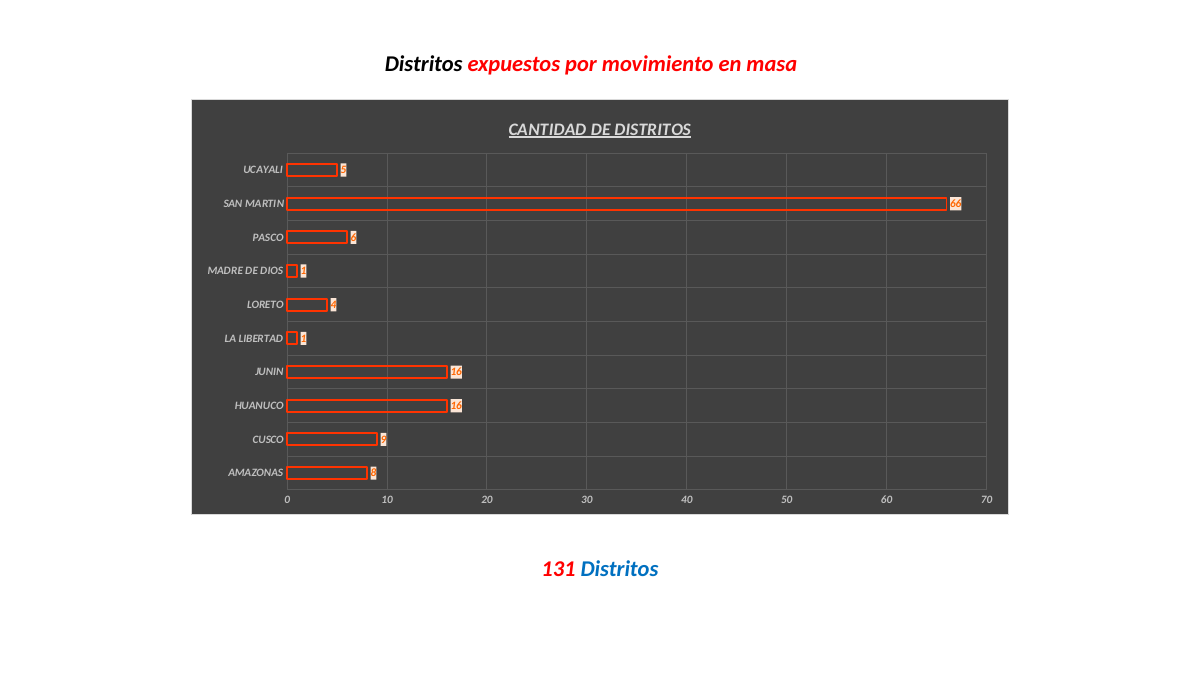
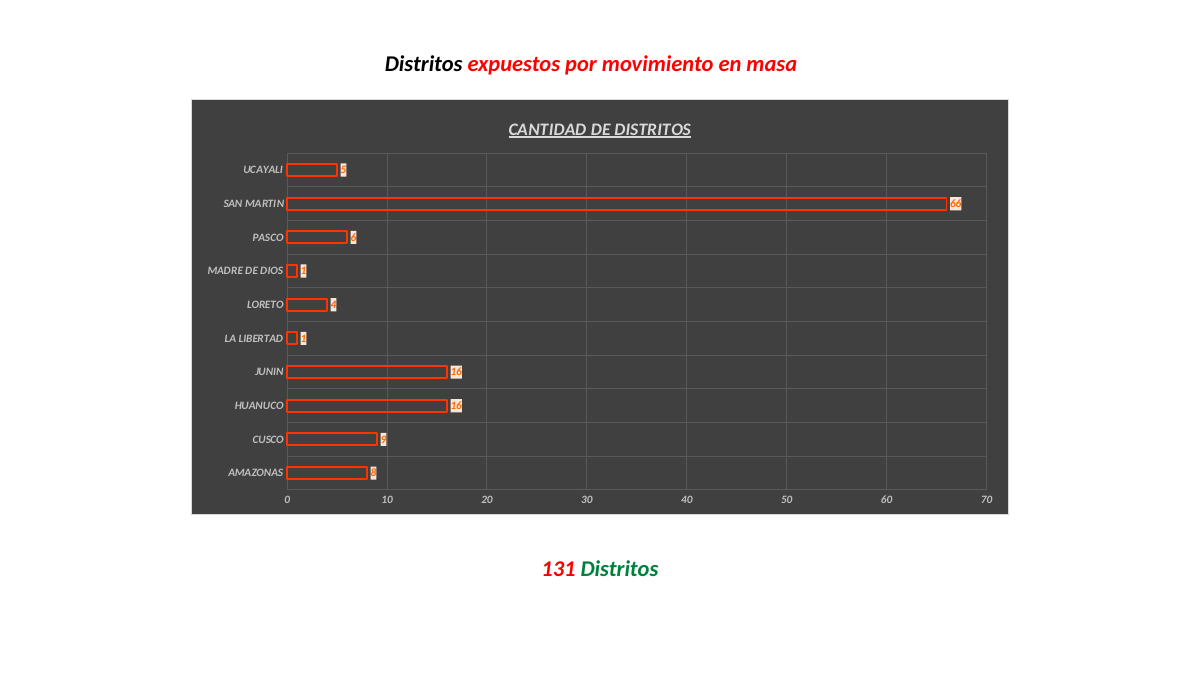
Distritos at (619, 569) colour: blue -> green
